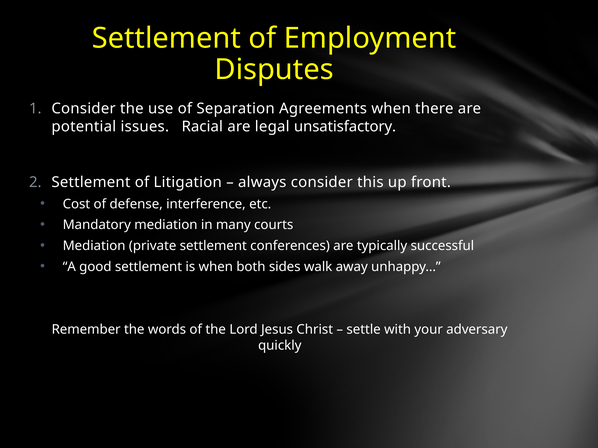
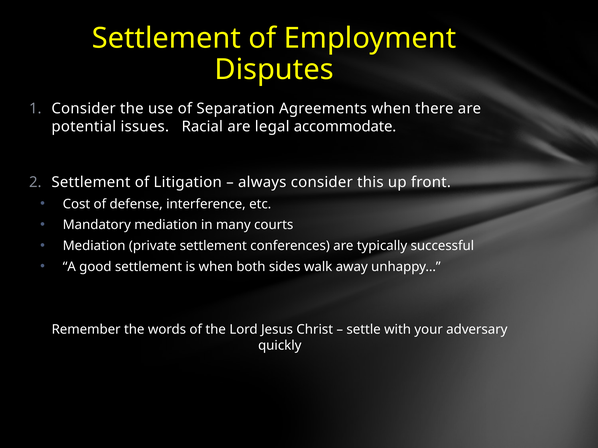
unsatisfactory: unsatisfactory -> accommodate
